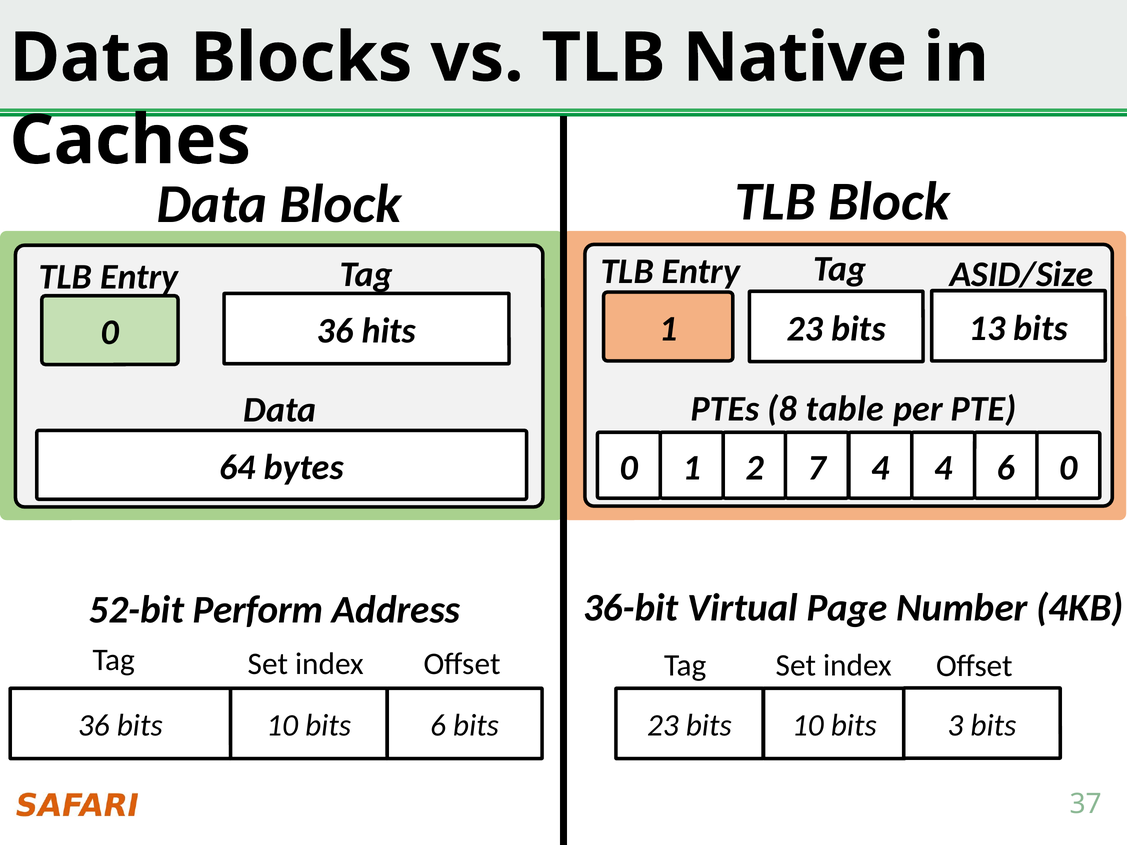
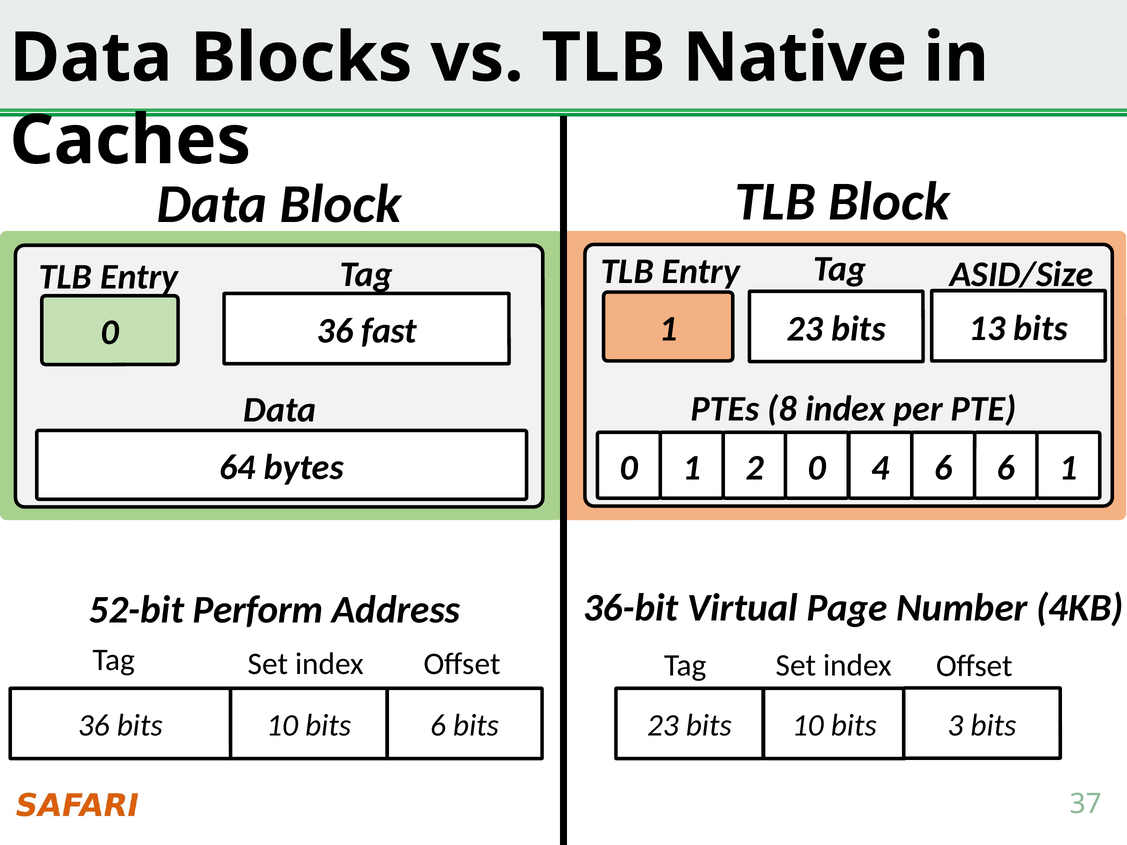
hits: hits -> fast
8 table: table -> index
2 7: 7 -> 0
4 4: 4 -> 6
6 0: 0 -> 1
